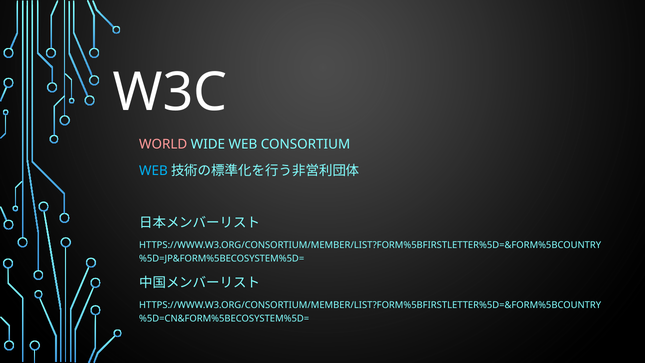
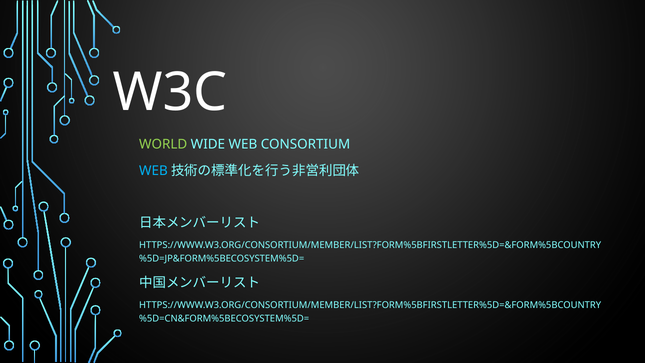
WORLD colour: pink -> light green
